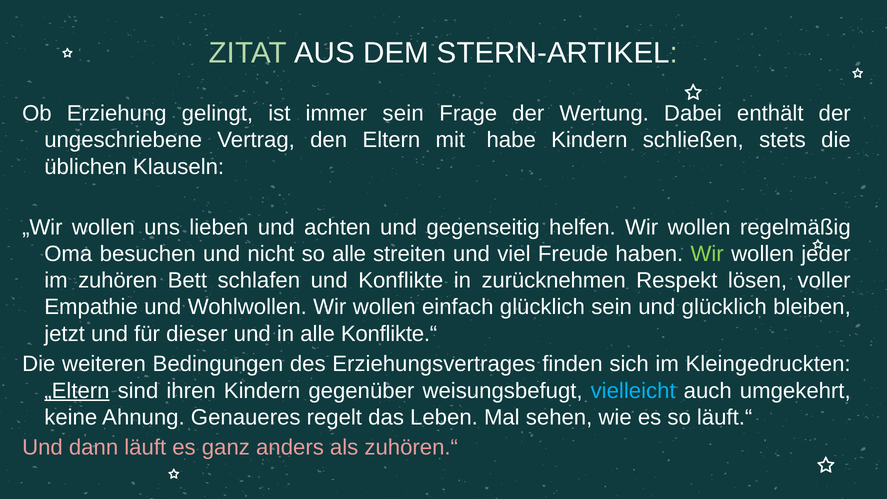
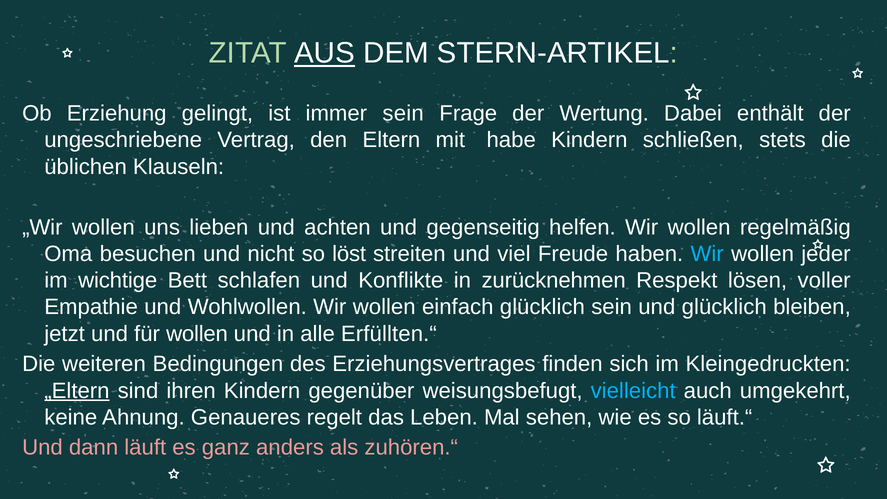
AUS underline: none -> present
so alle: alle -> löst
Wir at (707, 254) colour: light green -> light blue
zuhören: zuhören -> wichtige
für dieser: dieser -> wollen
Konflikte.“: Konflikte.“ -> Erfüllten.“
